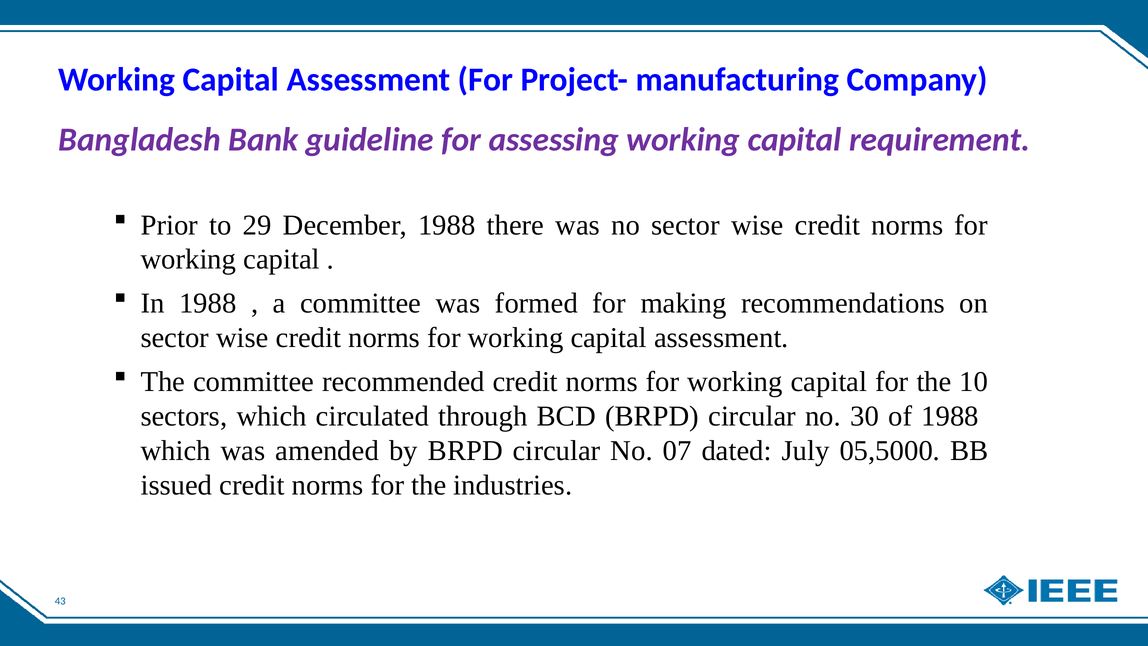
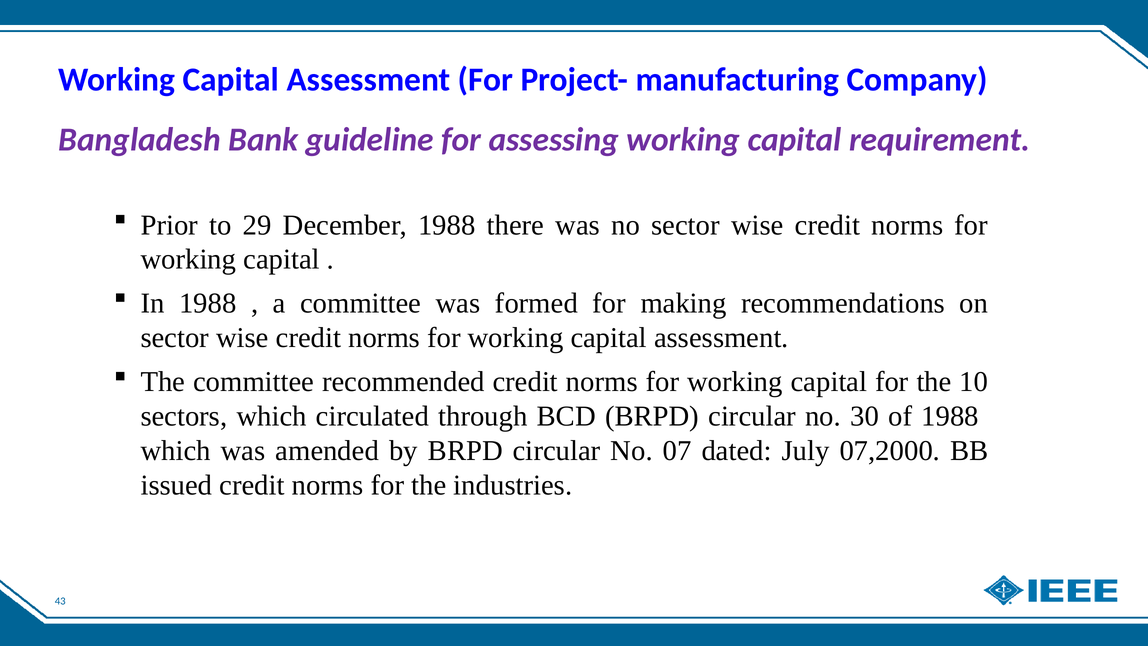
05,5000: 05,5000 -> 07,2000
